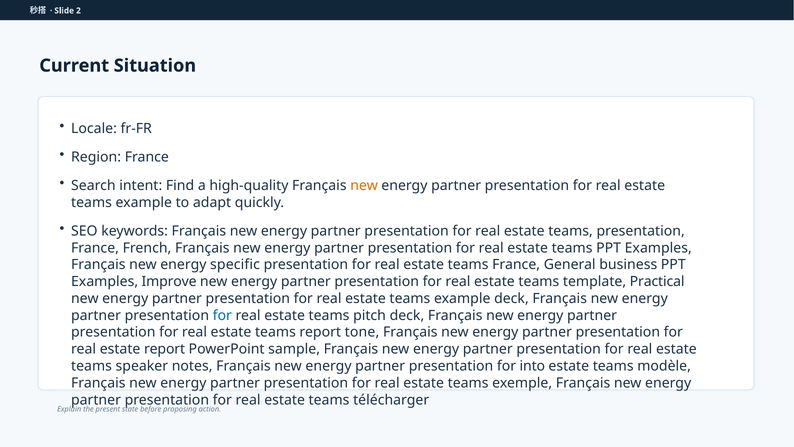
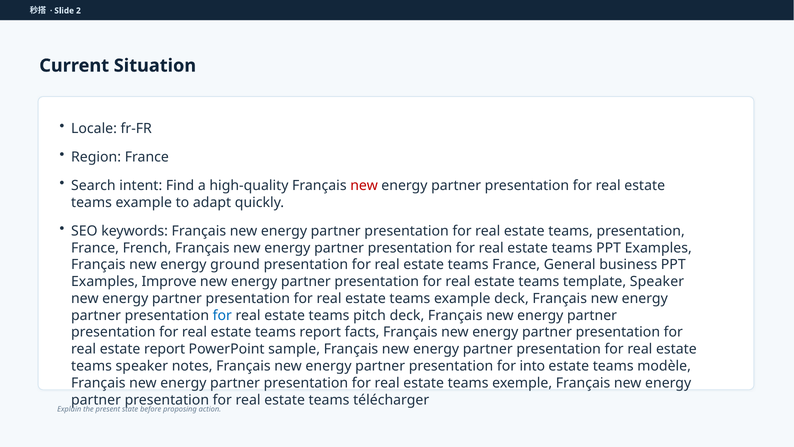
new at (364, 185) colour: orange -> red
specific: specific -> ground
template Practical: Practical -> Speaker
tone: tone -> facts
